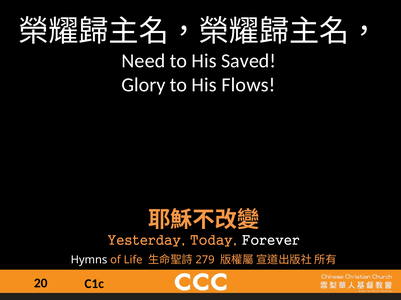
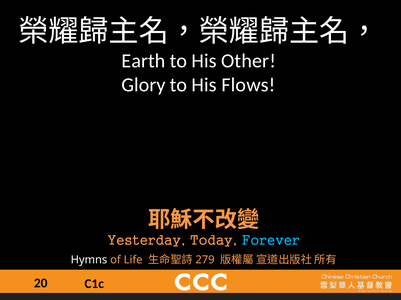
Need: Need -> Earth
Saved: Saved -> Other
Forever colour: white -> light blue
